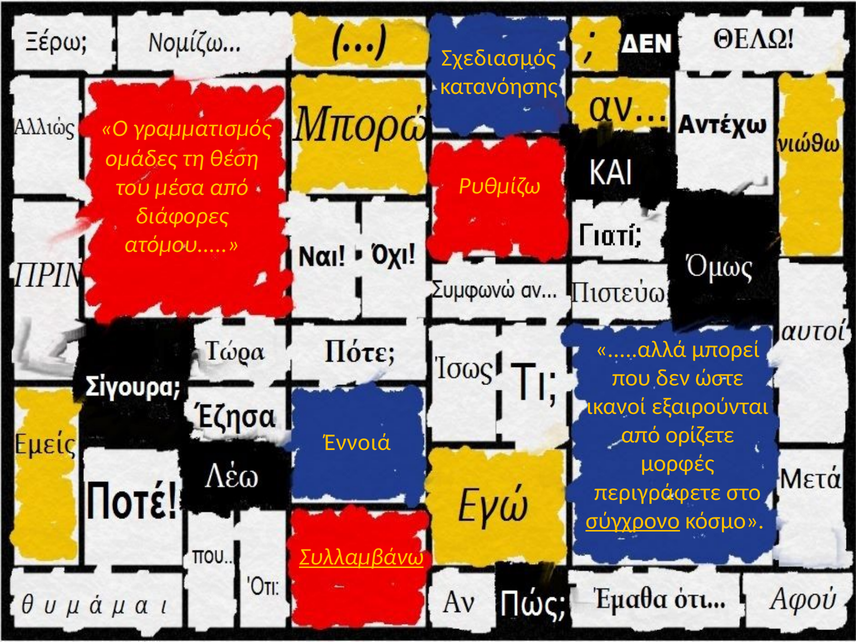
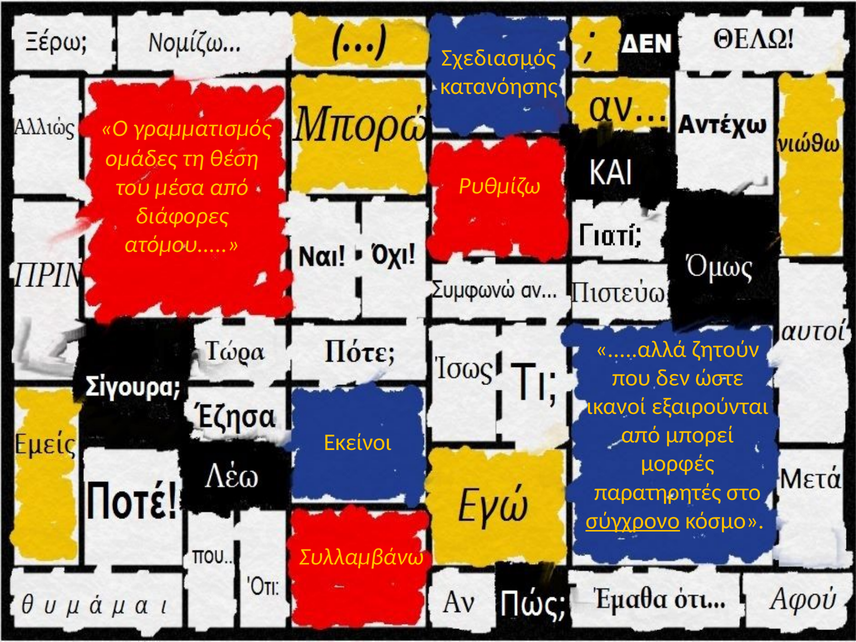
μπορεί: μπορεί -> ζητούν
ορίζετε: ορίζετε -> μπορεί
Έννοιά: Έννοιά -> Εκείνοι
περιγράφετε: περιγράφετε -> παρατηρητές
Συλλαμβάνω underline: present -> none
